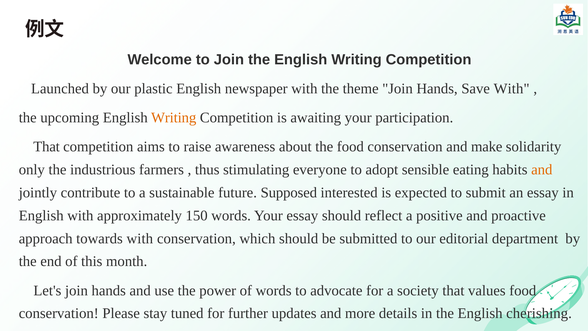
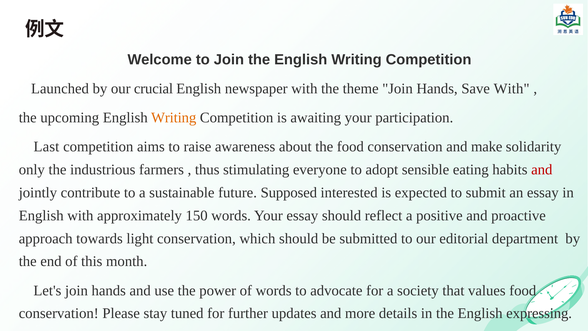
plastic: plastic -> crucial
That at (47, 147): That -> Last
and at (542, 170) colour: orange -> red
towards with: with -> light
cherishing: cherishing -> expressing
